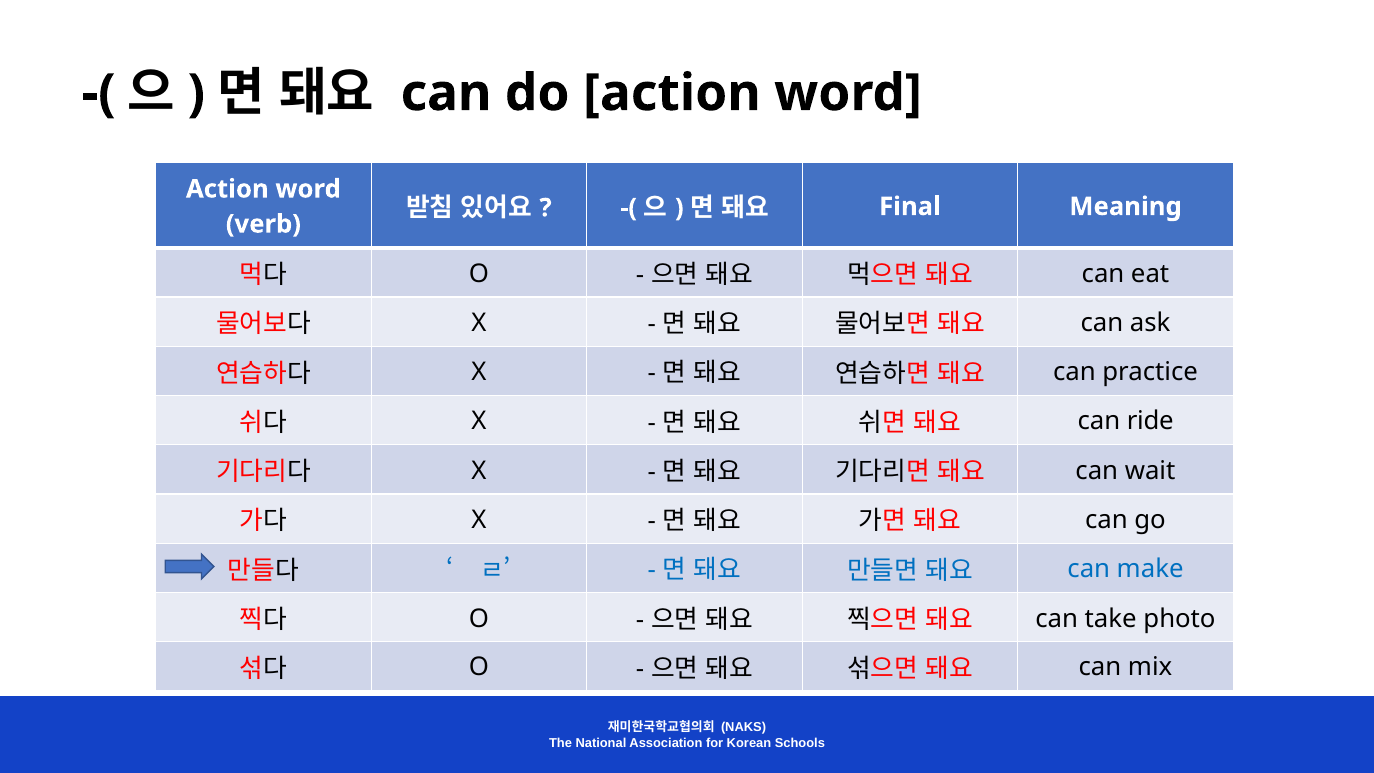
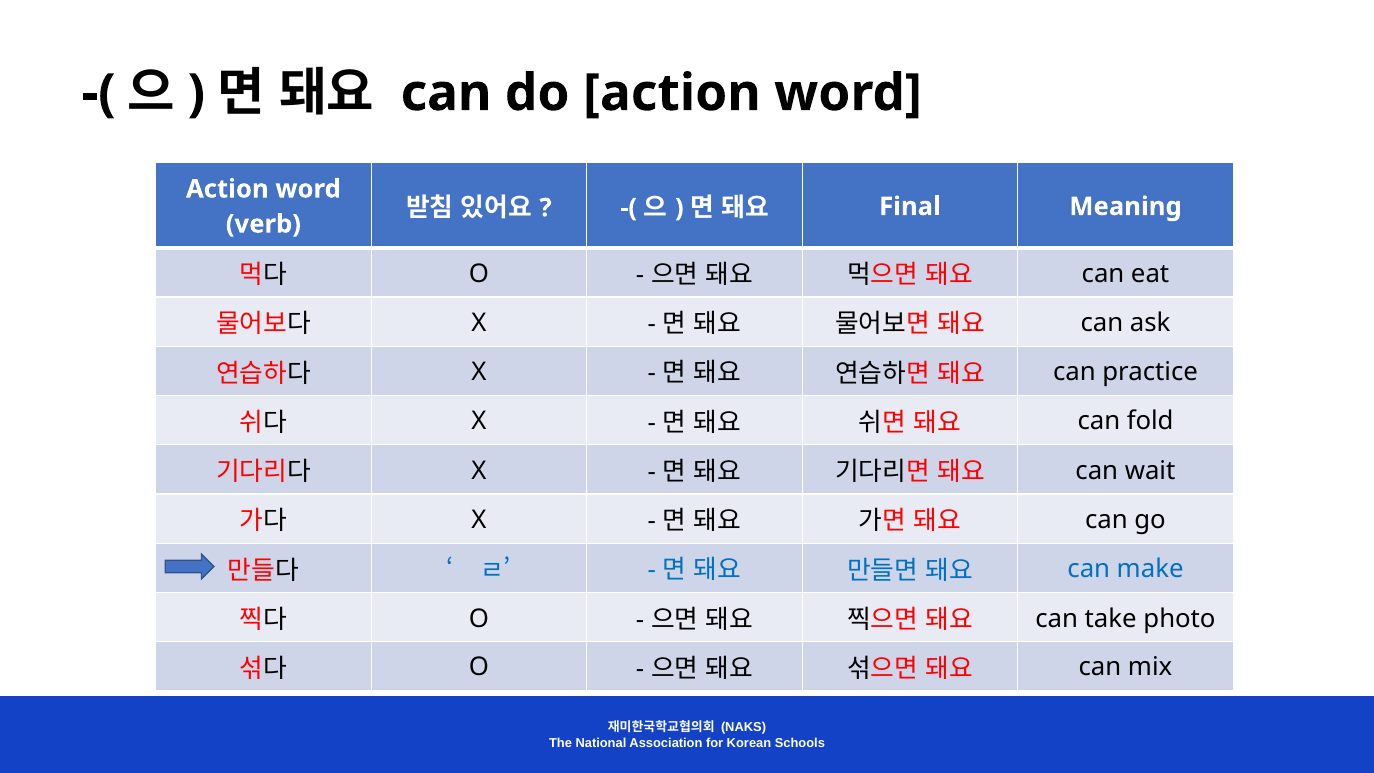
ride: ride -> fold
